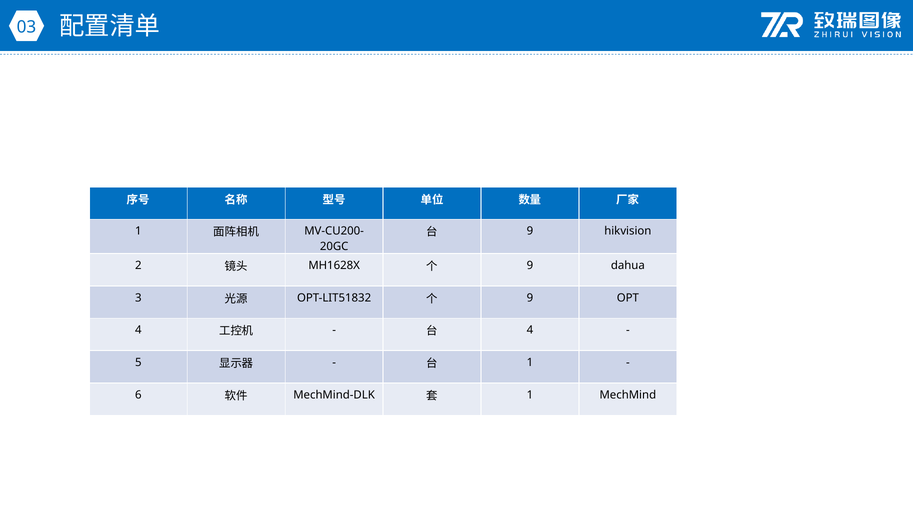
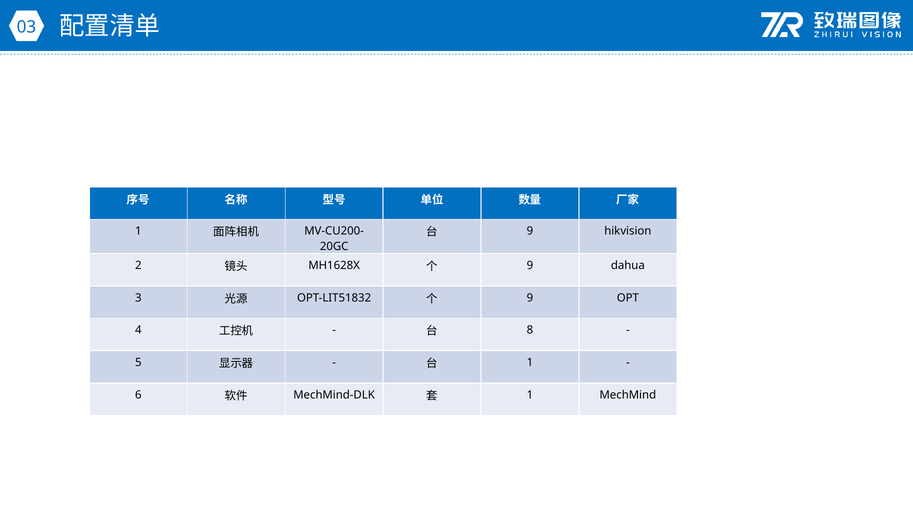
4 at (530, 330): 4 -> 8
